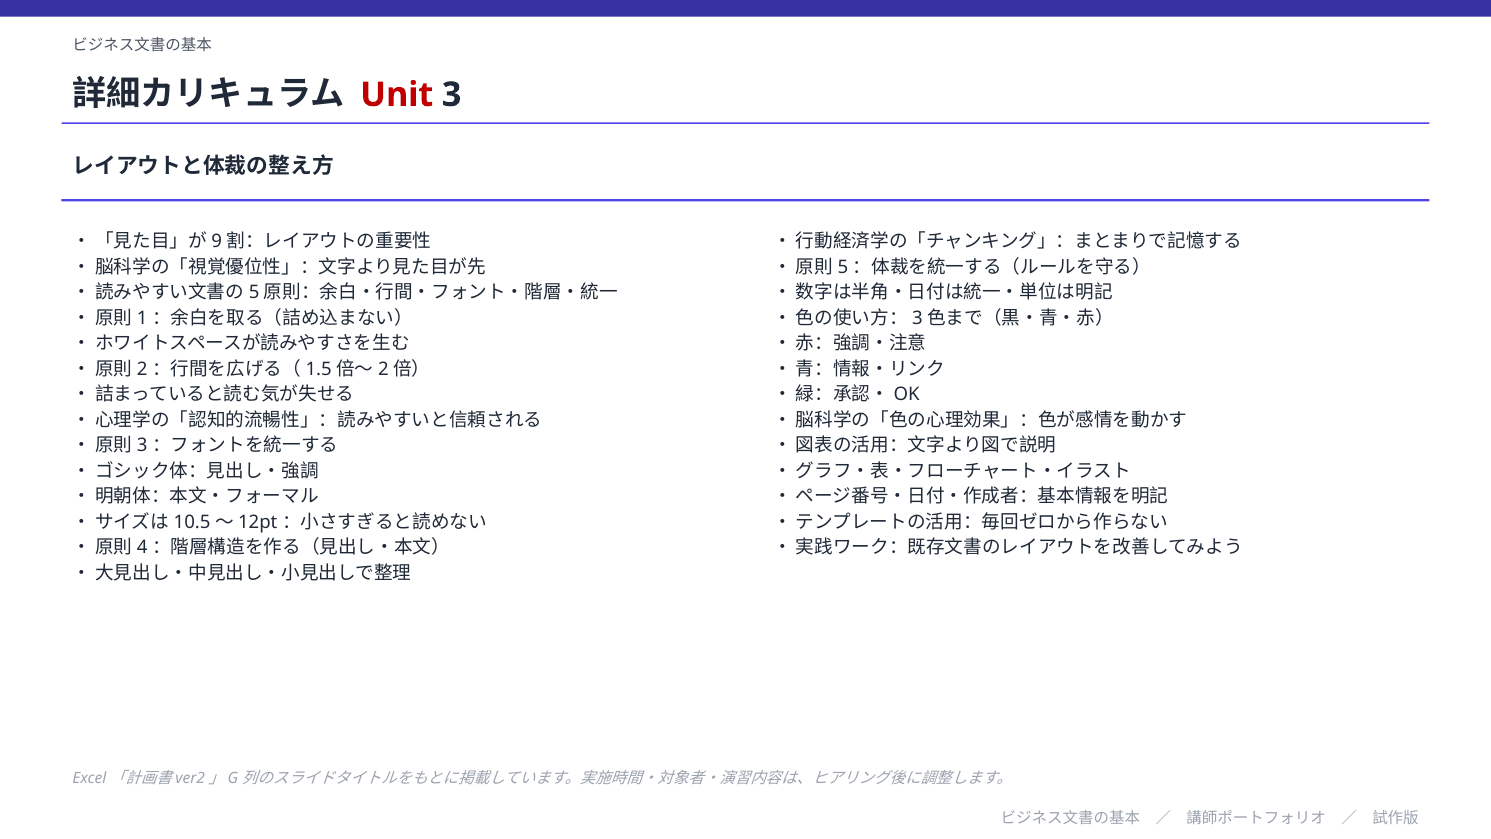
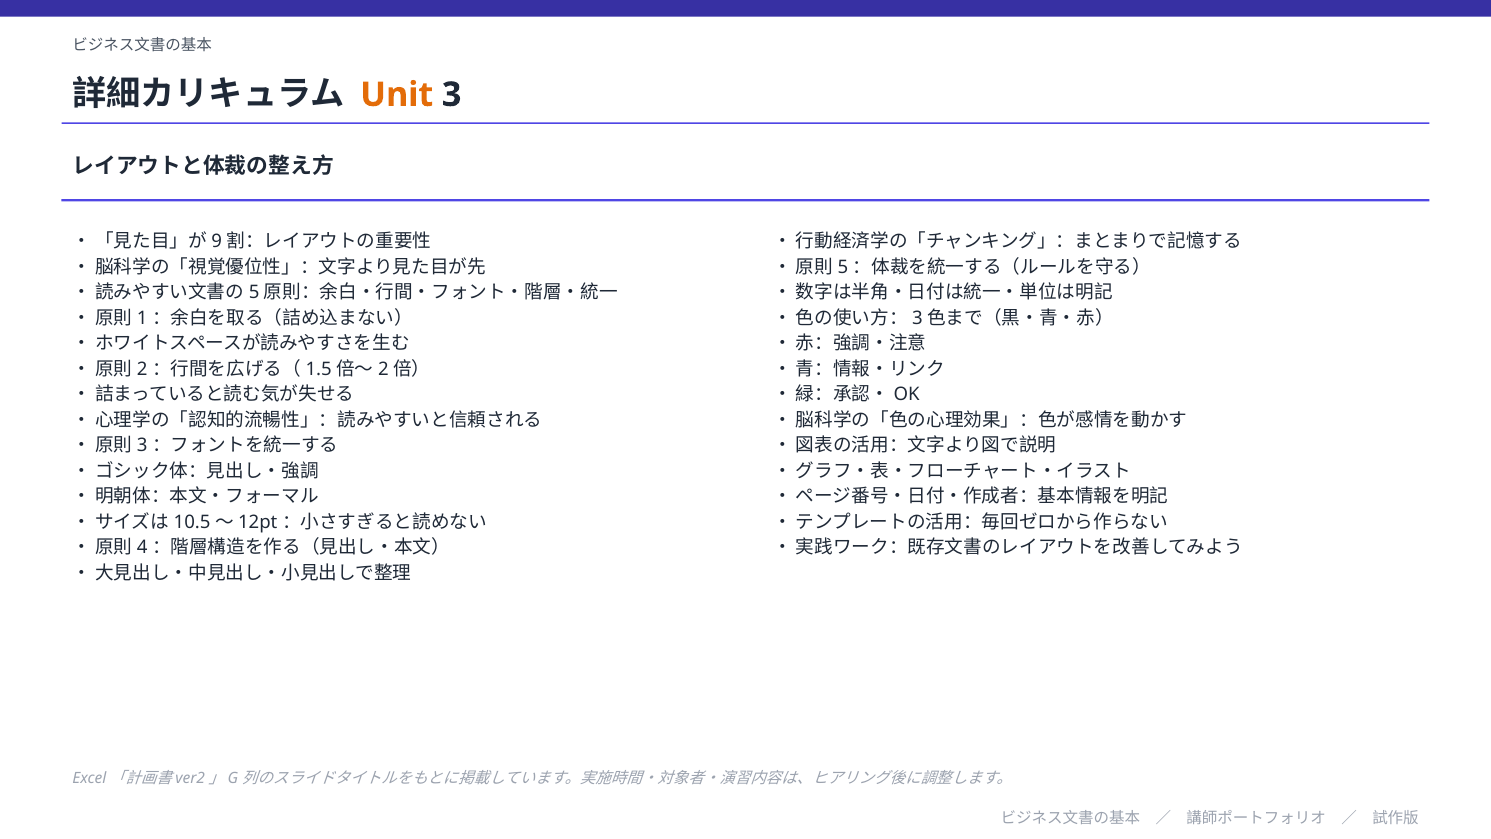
Unit colour: red -> orange
